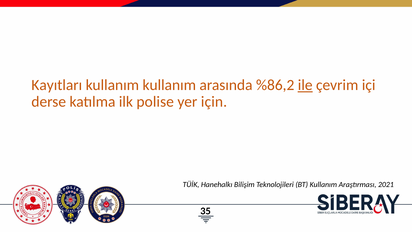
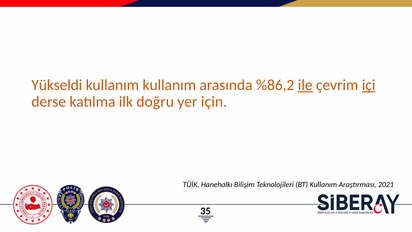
Kayıtları: Kayıtları -> Yükseldi
içi underline: none -> present
polise: polise -> doğru
